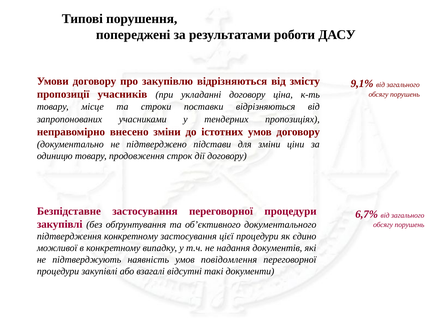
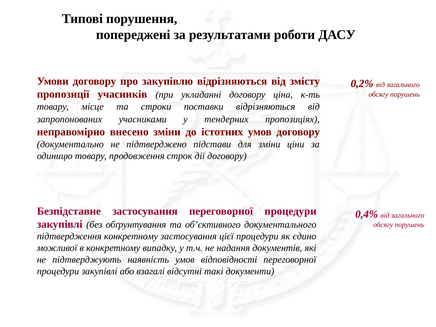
9,1%: 9,1% -> 0,2%
6,7%: 6,7% -> 0,4%
повідомлення: повідомлення -> відповідності
